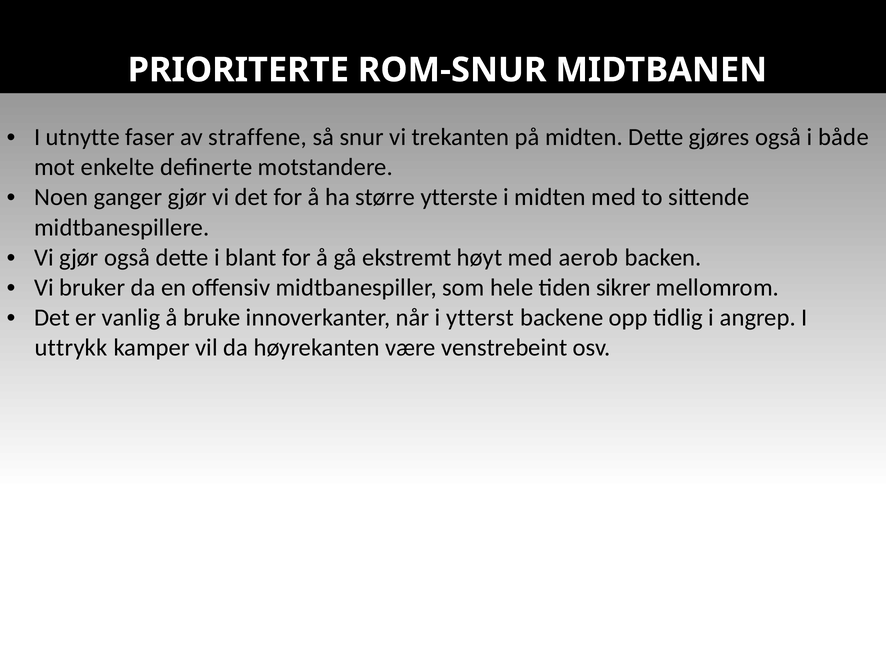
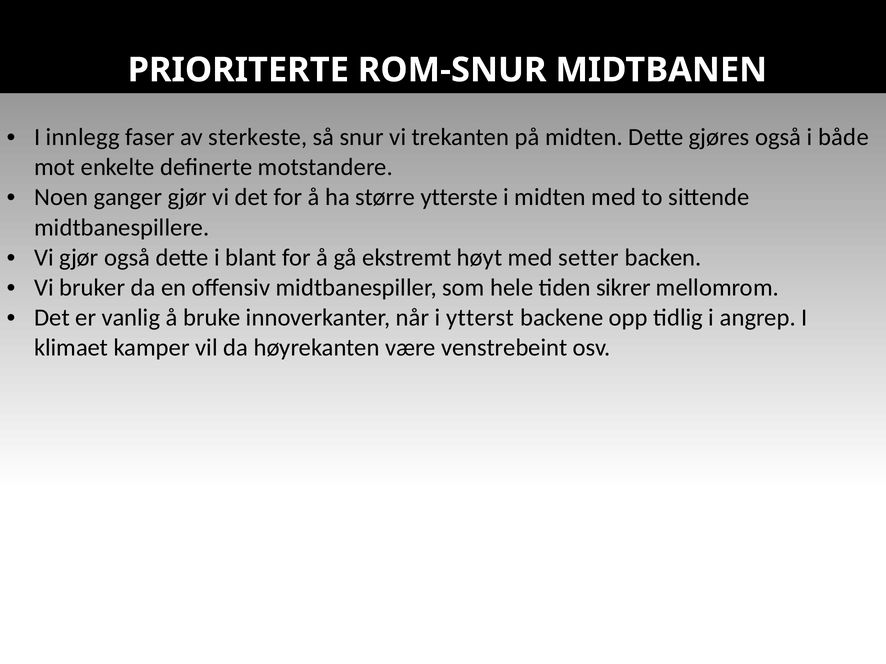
utnytte: utnytte -> innlegg
straffene: straffene -> sterkeste
aerob: aerob -> setter
uttrykk: uttrykk -> klimaet
